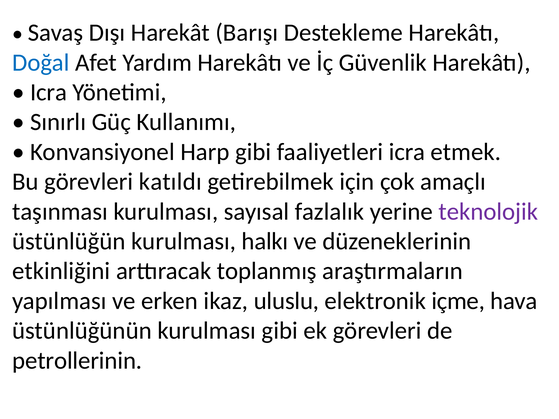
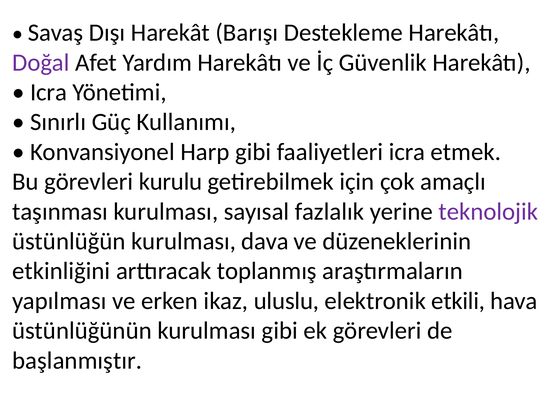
Doğal colour: blue -> purple
katıldı: katıldı -> kurulu
halkı: halkı -> dava
içme: içme -> etkili
petrollerinin: petrollerinin -> başlanmıştır
